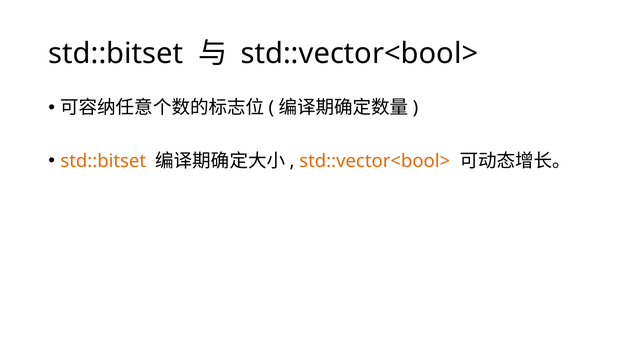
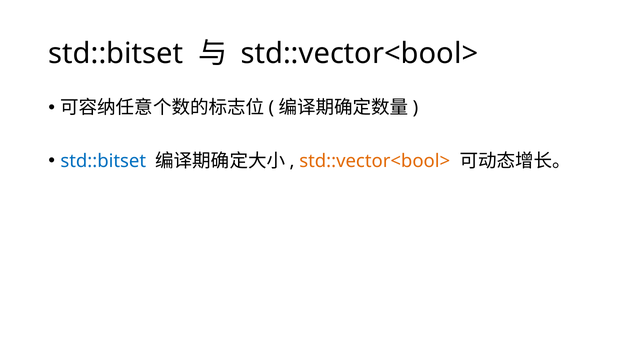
std::bitset at (103, 161) colour: orange -> blue
